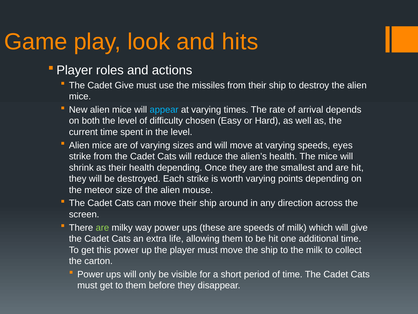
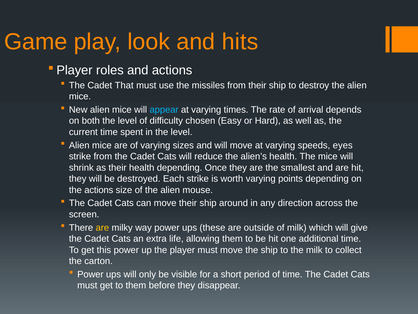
Cadet Give: Give -> That
the meteor: meteor -> actions
are at (102, 227) colour: light green -> yellow
are speeds: speeds -> outside
